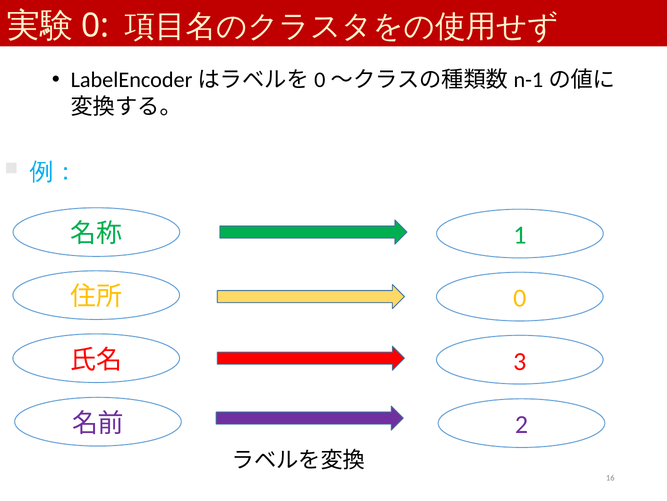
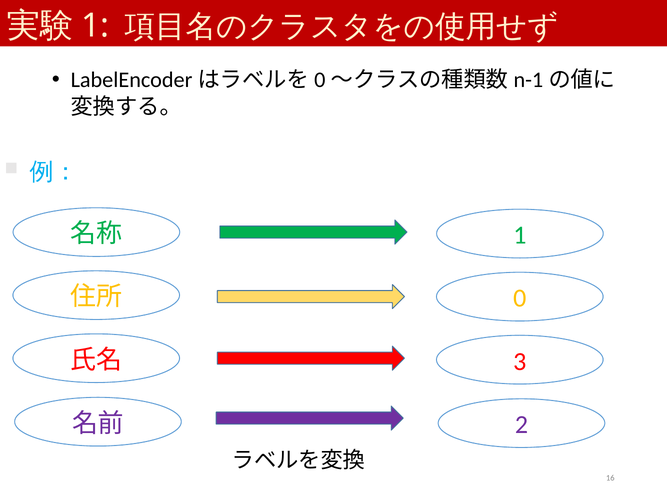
0 at (95, 26): 0 -> 1
